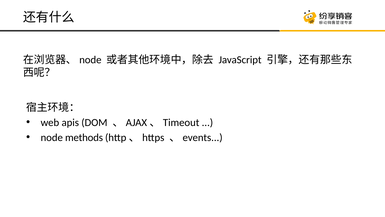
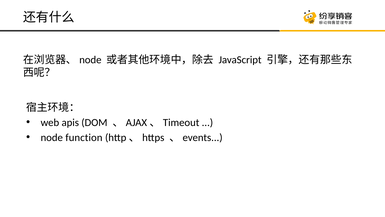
methods: methods -> function
